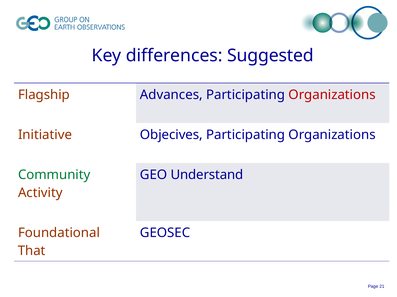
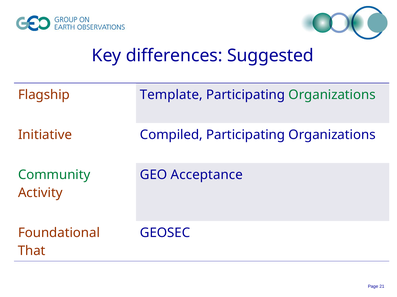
Advances: Advances -> Template
Organizations at (332, 95) colour: red -> green
Objecives: Objecives -> Compiled
Understand: Understand -> Acceptance
